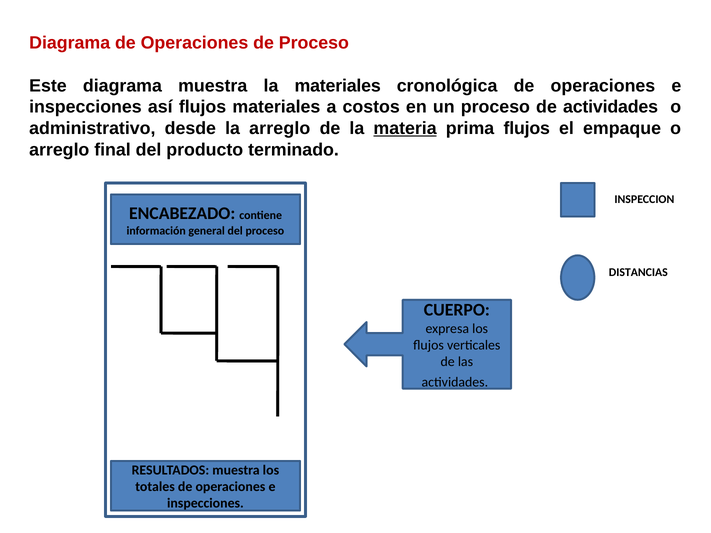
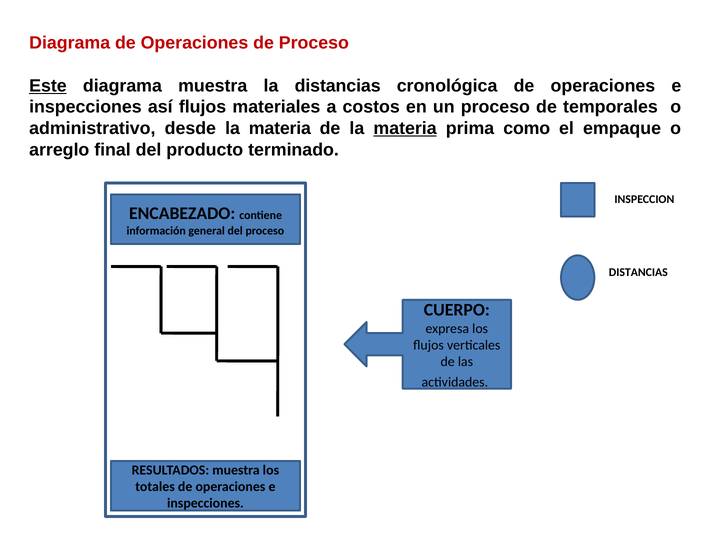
Este underline: none -> present
la materiales: materiales -> distancias
de actividades: actividades -> temporales
desde la arreglo: arreglo -> materia
prima flujos: flujos -> como
